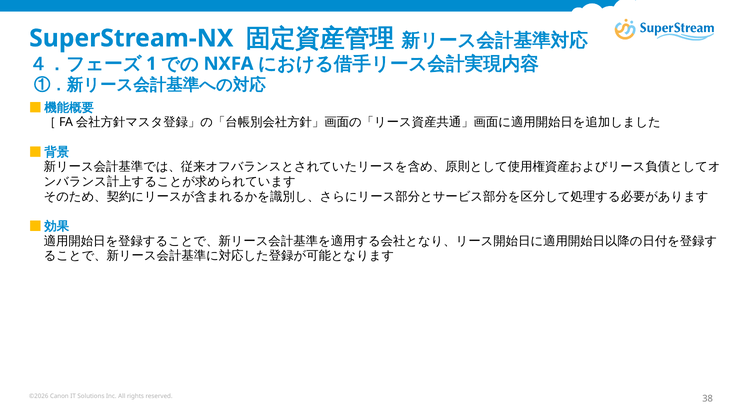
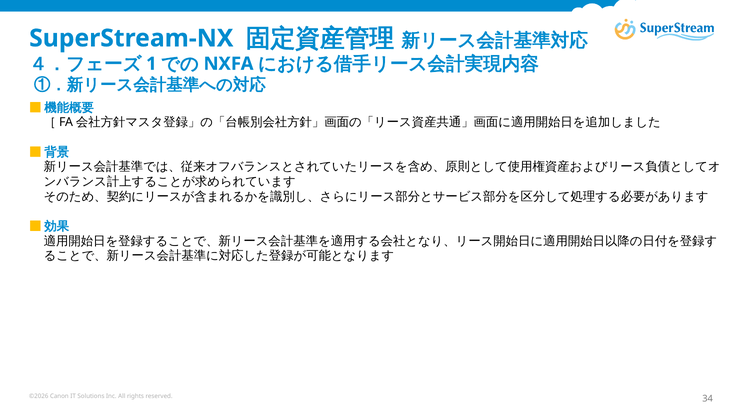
38: 38 -> 34
